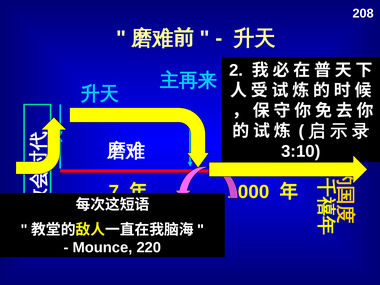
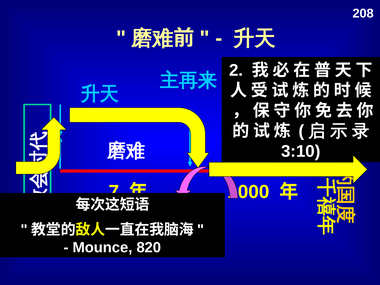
220: 220 -> 820
